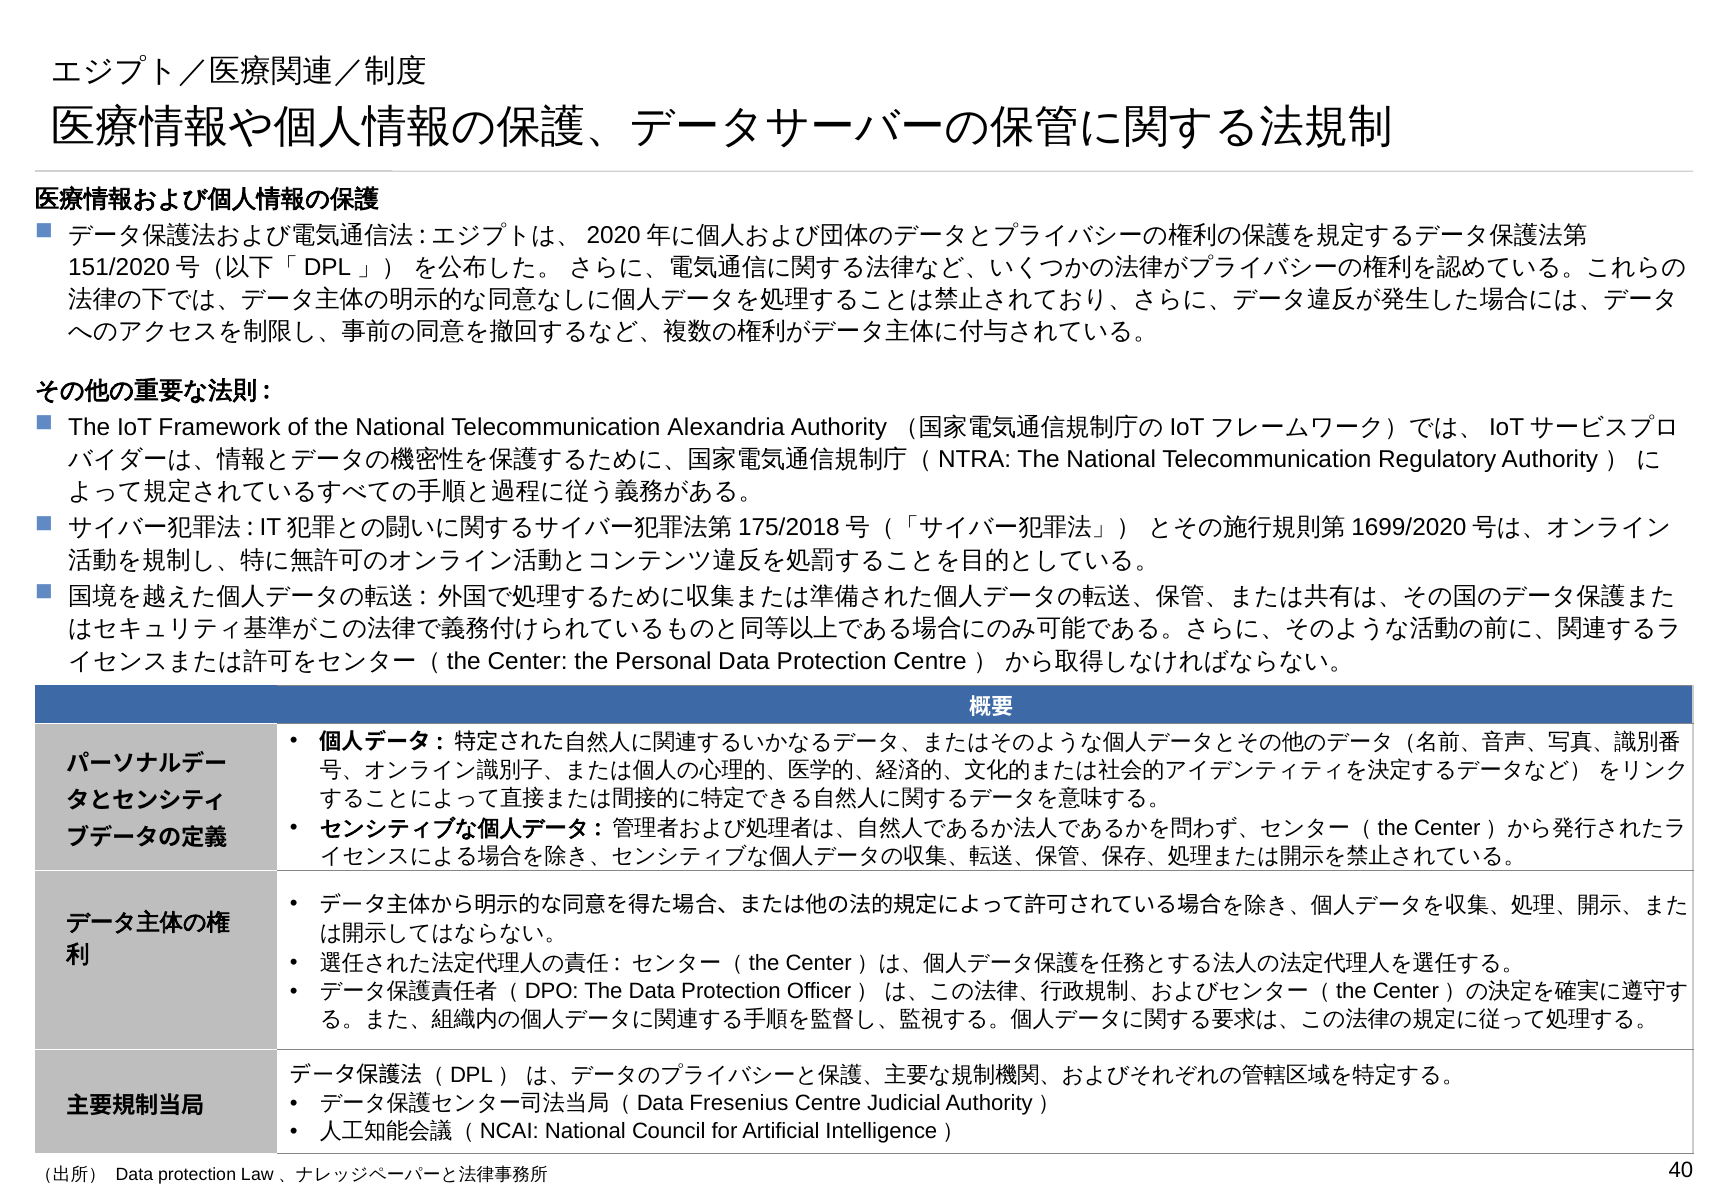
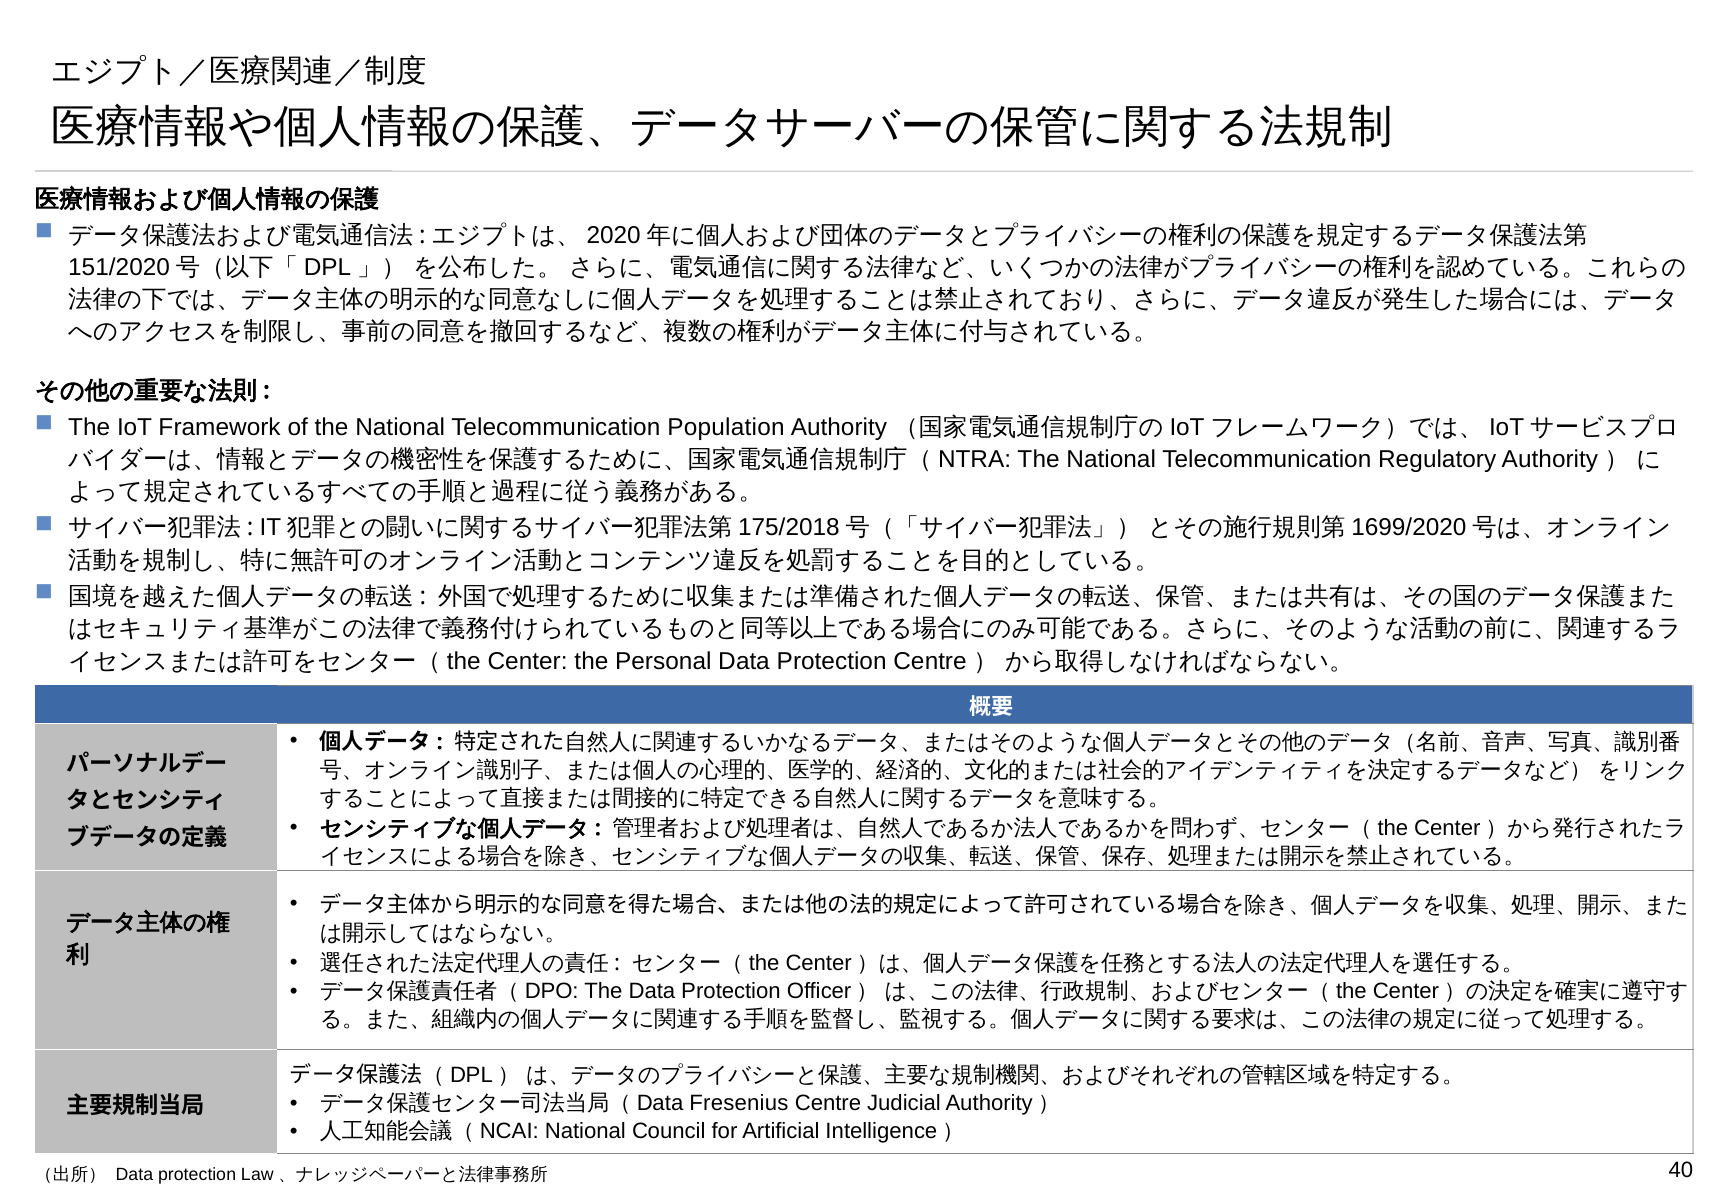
Alexandria: Alexandria -> Population
